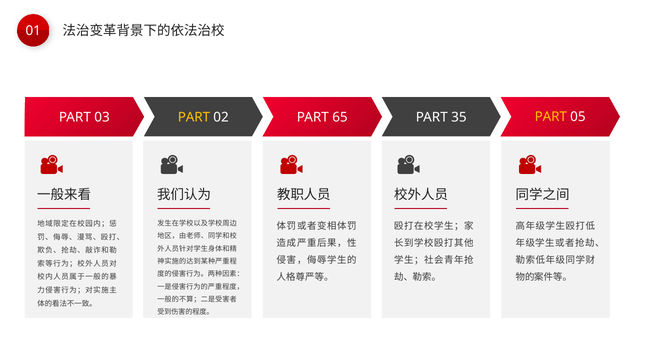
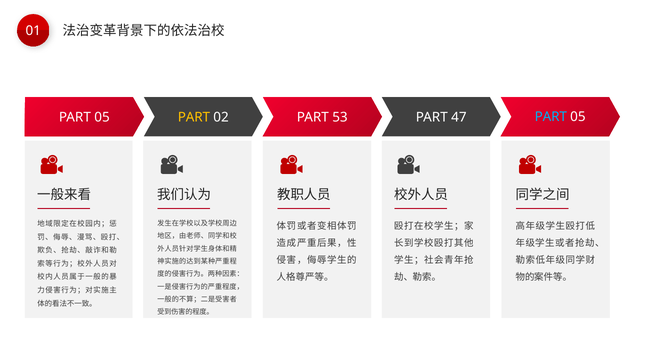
PART at (551, 117) colour: yellow -> light blue
03 at (102, 118): 03 -> 05
65: 65 -> 53
35: 35 -> 47
